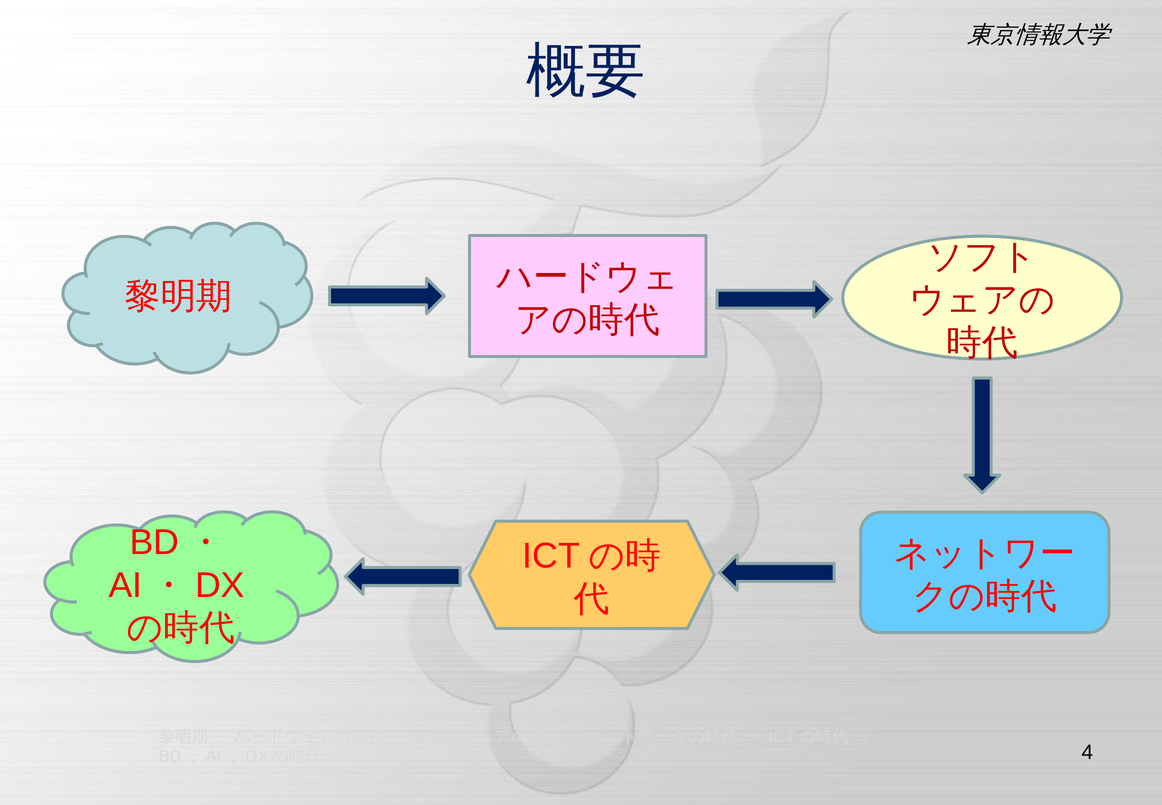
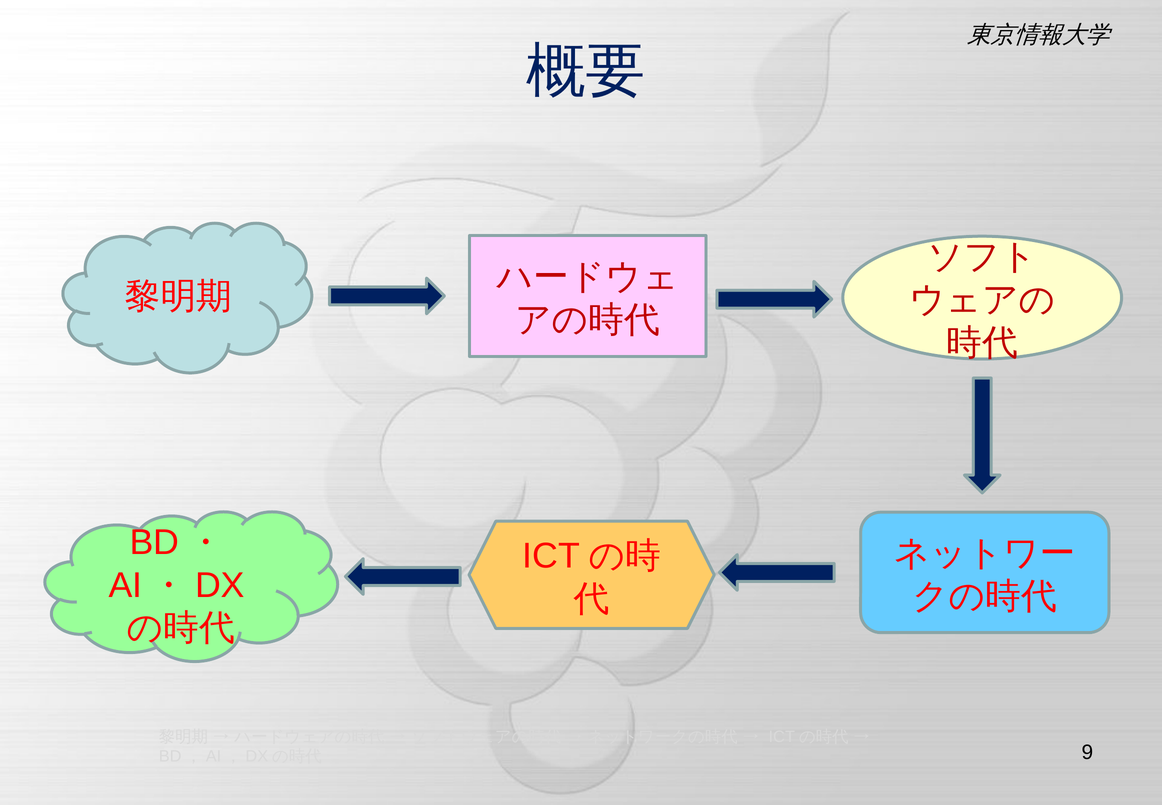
4: 4 -> 9
